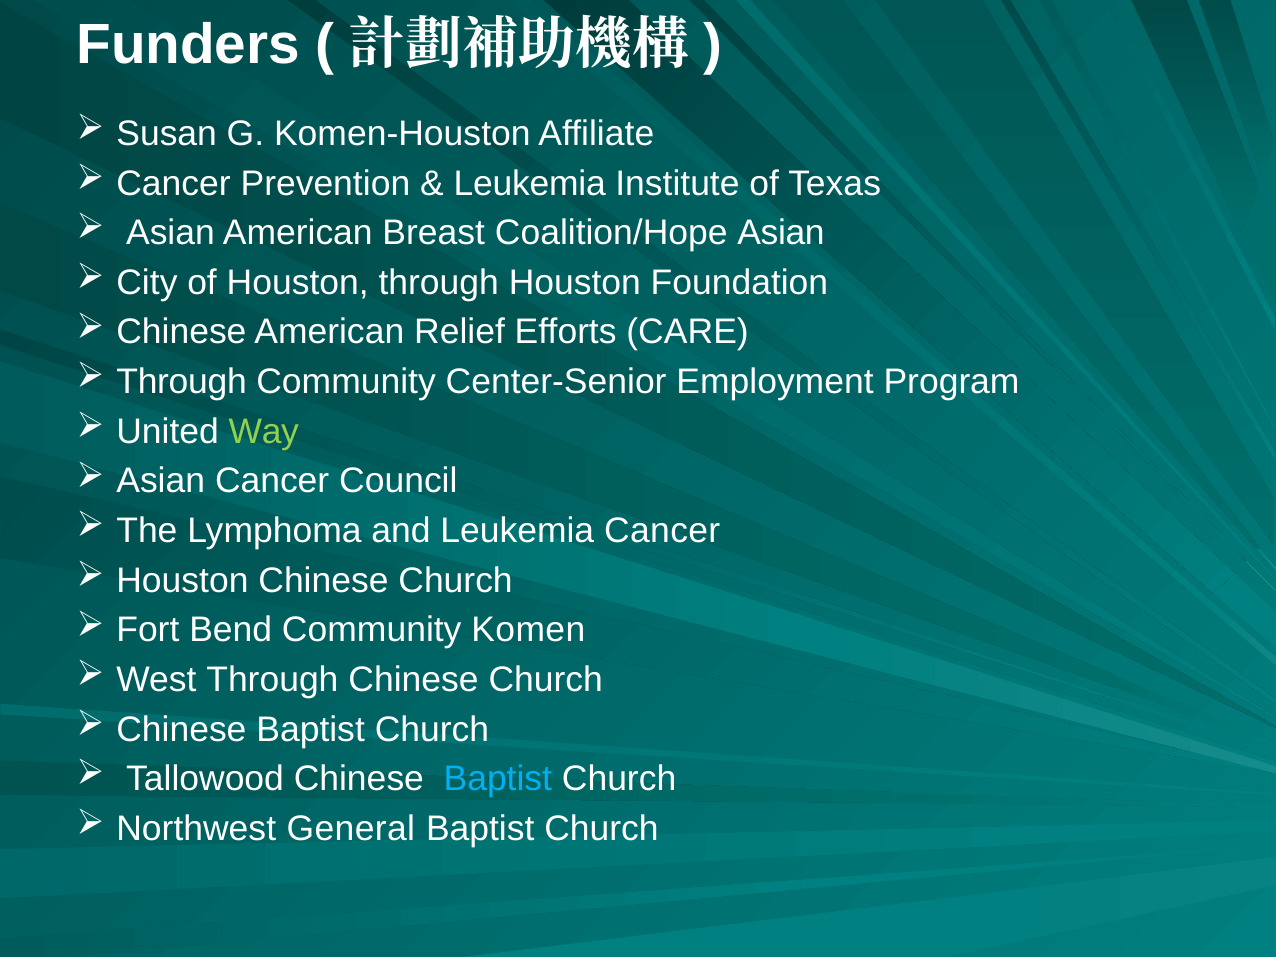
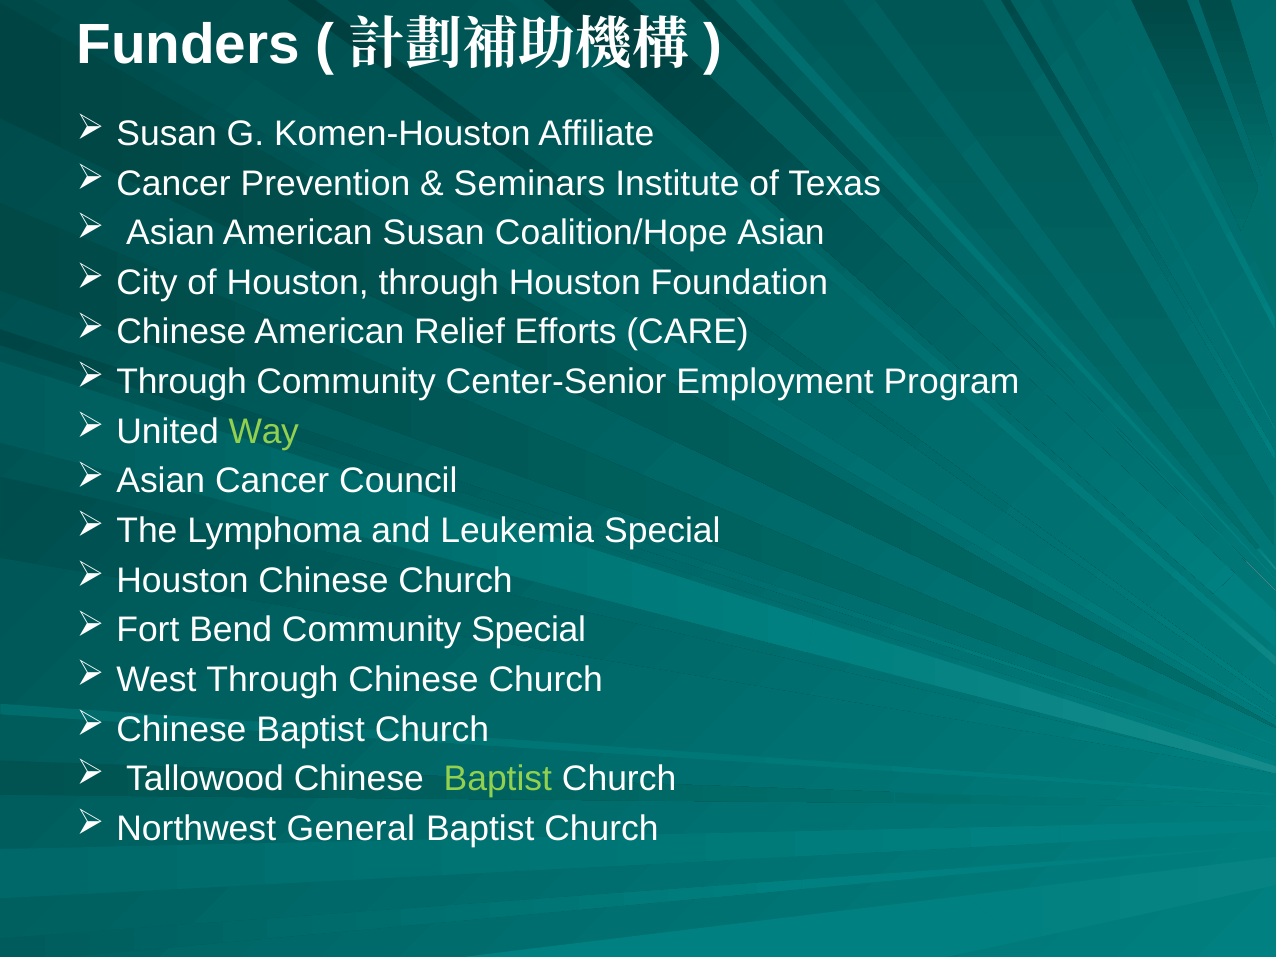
Leukemia at (530, 183): Leukemia -> Seminars
American Breast: Breast -> Susan
Leukemia Cancer: Cancer -> Special
Community Komen: Komen -> Special
Baptist at (498, 779) colour: light blue -> light green
